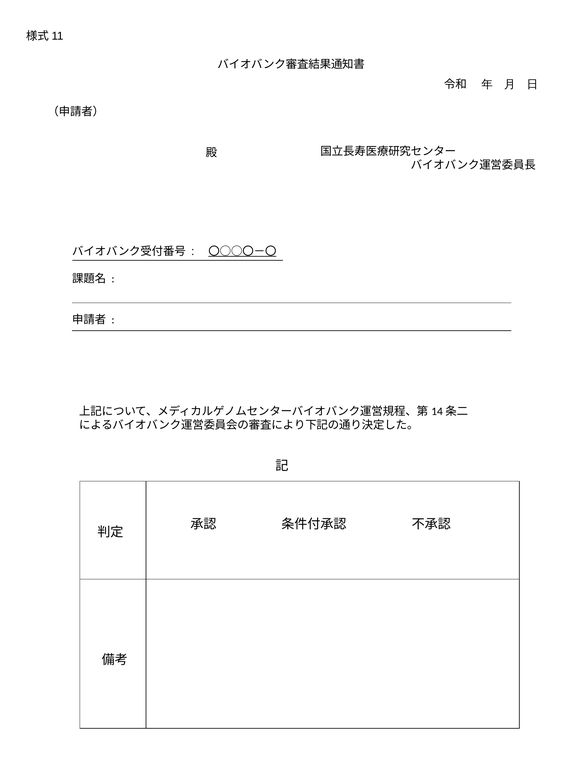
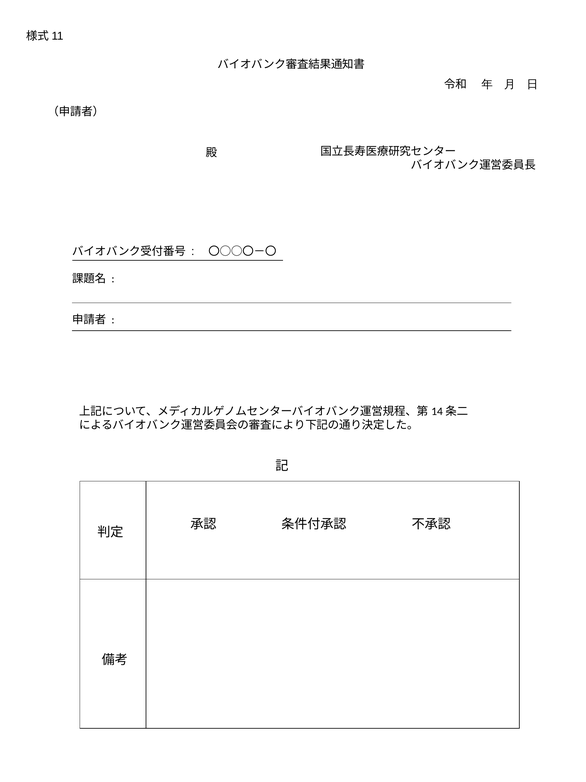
〇○○〇－〇 underline: present -> none
